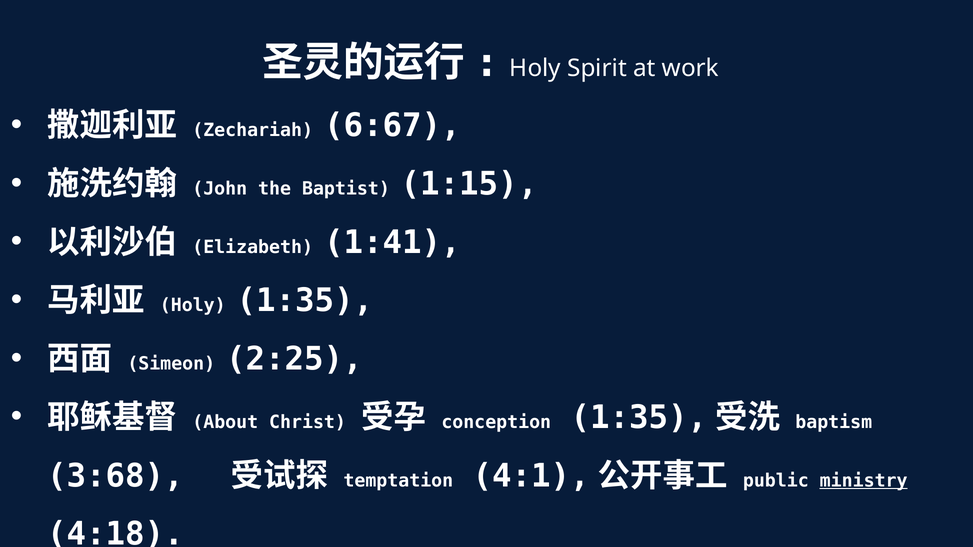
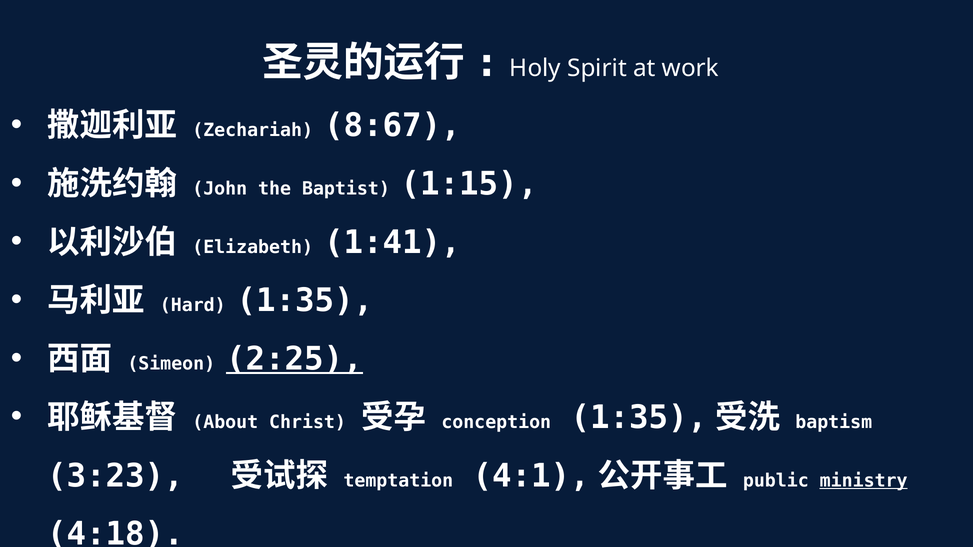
6:67: 6:67 -> 8:67
Holy at (193, 306): Holy -> Hard
2:25 underline: none -> present
3:68: 3:68 -> 3:23
